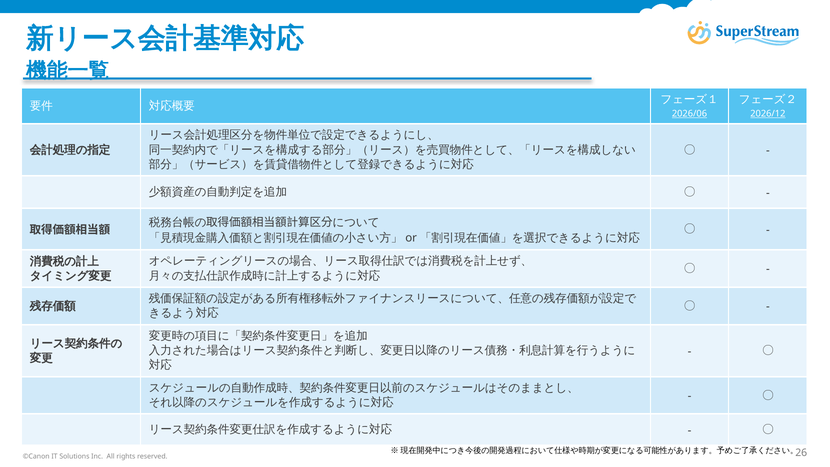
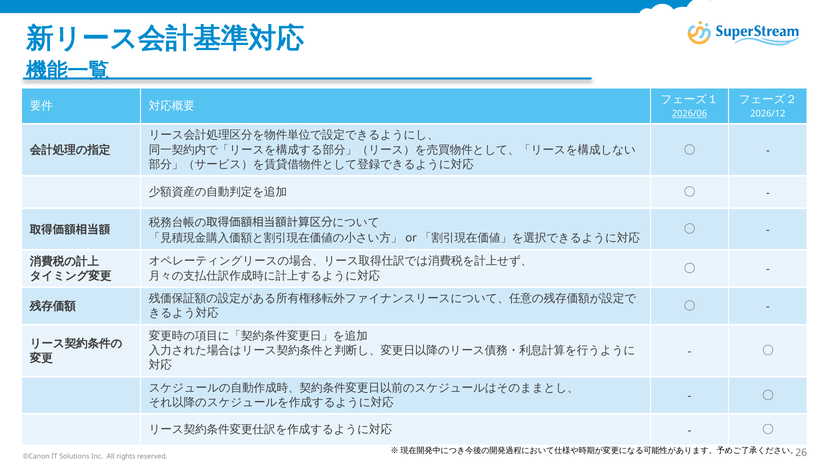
2026/12 underline: present -> none
